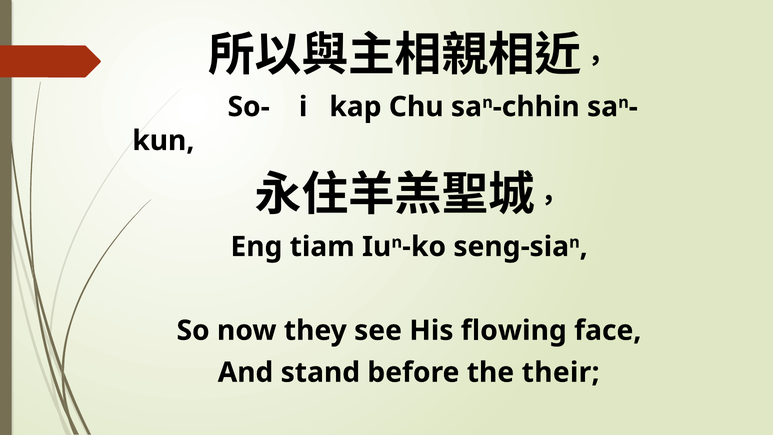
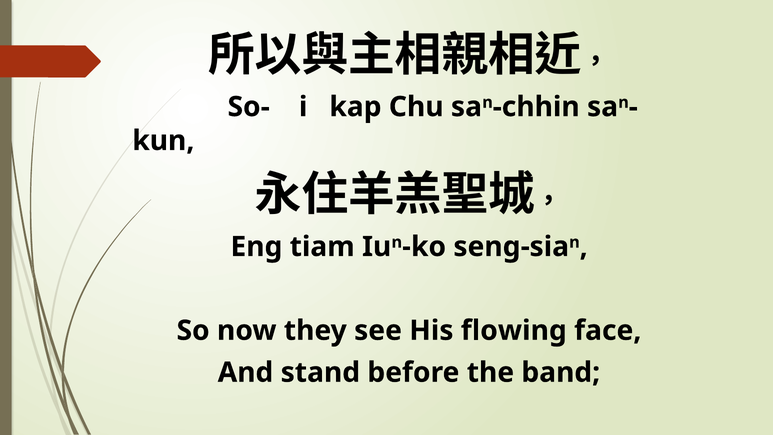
their: their -> band
